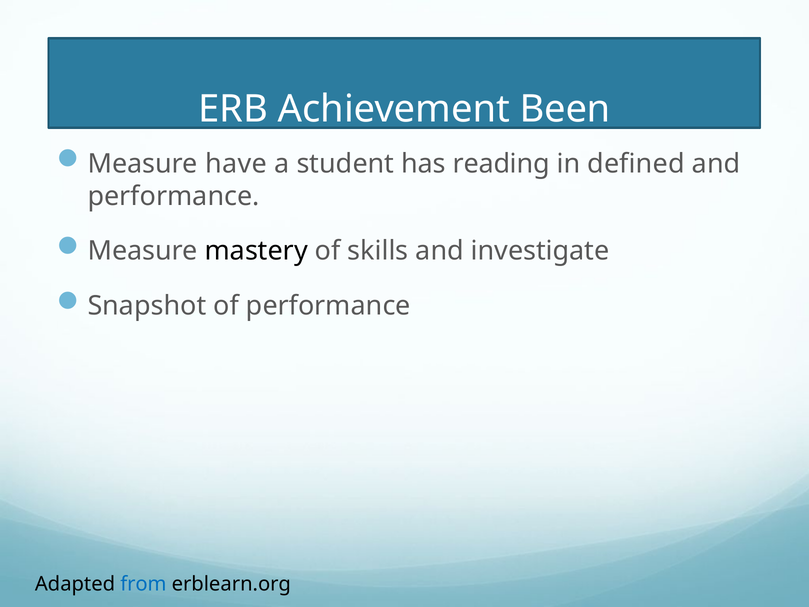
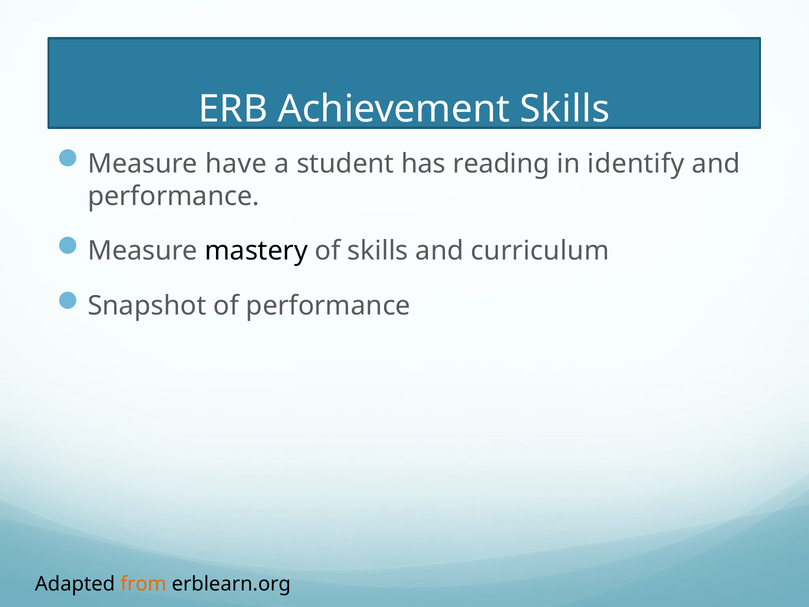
Achievement Been: Been -> Skills
defined: defined -> identify
investigate: investigate -> curriculum
from colour: blue -> orange
